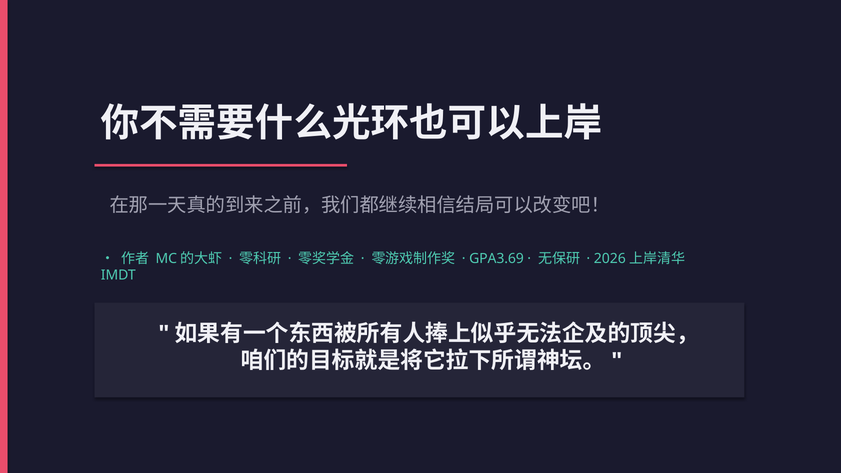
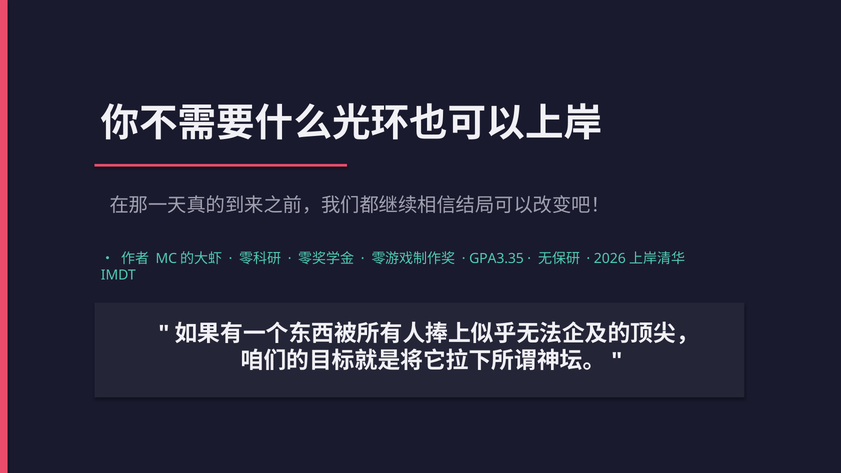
GPA3.69: GPA3.69 -> GPA3.35
